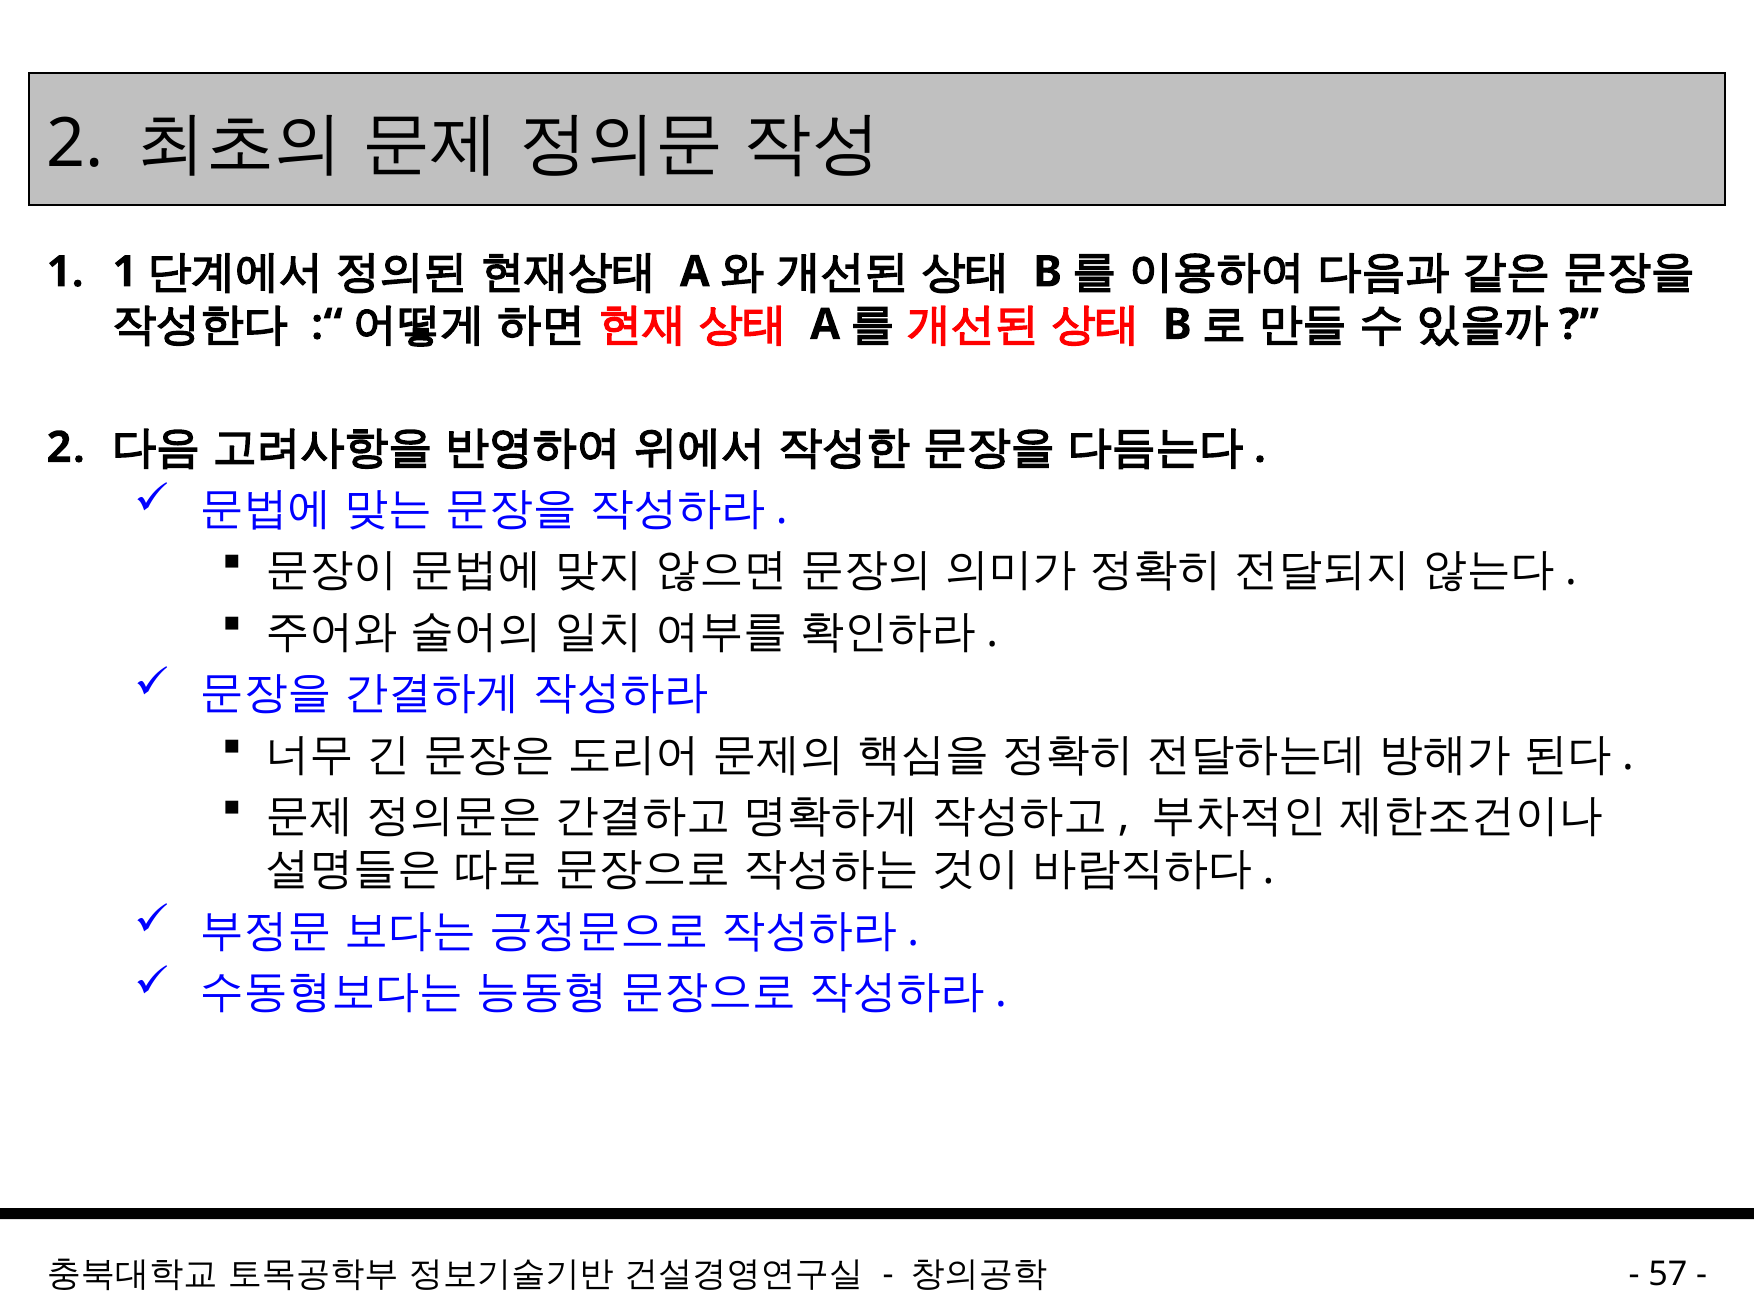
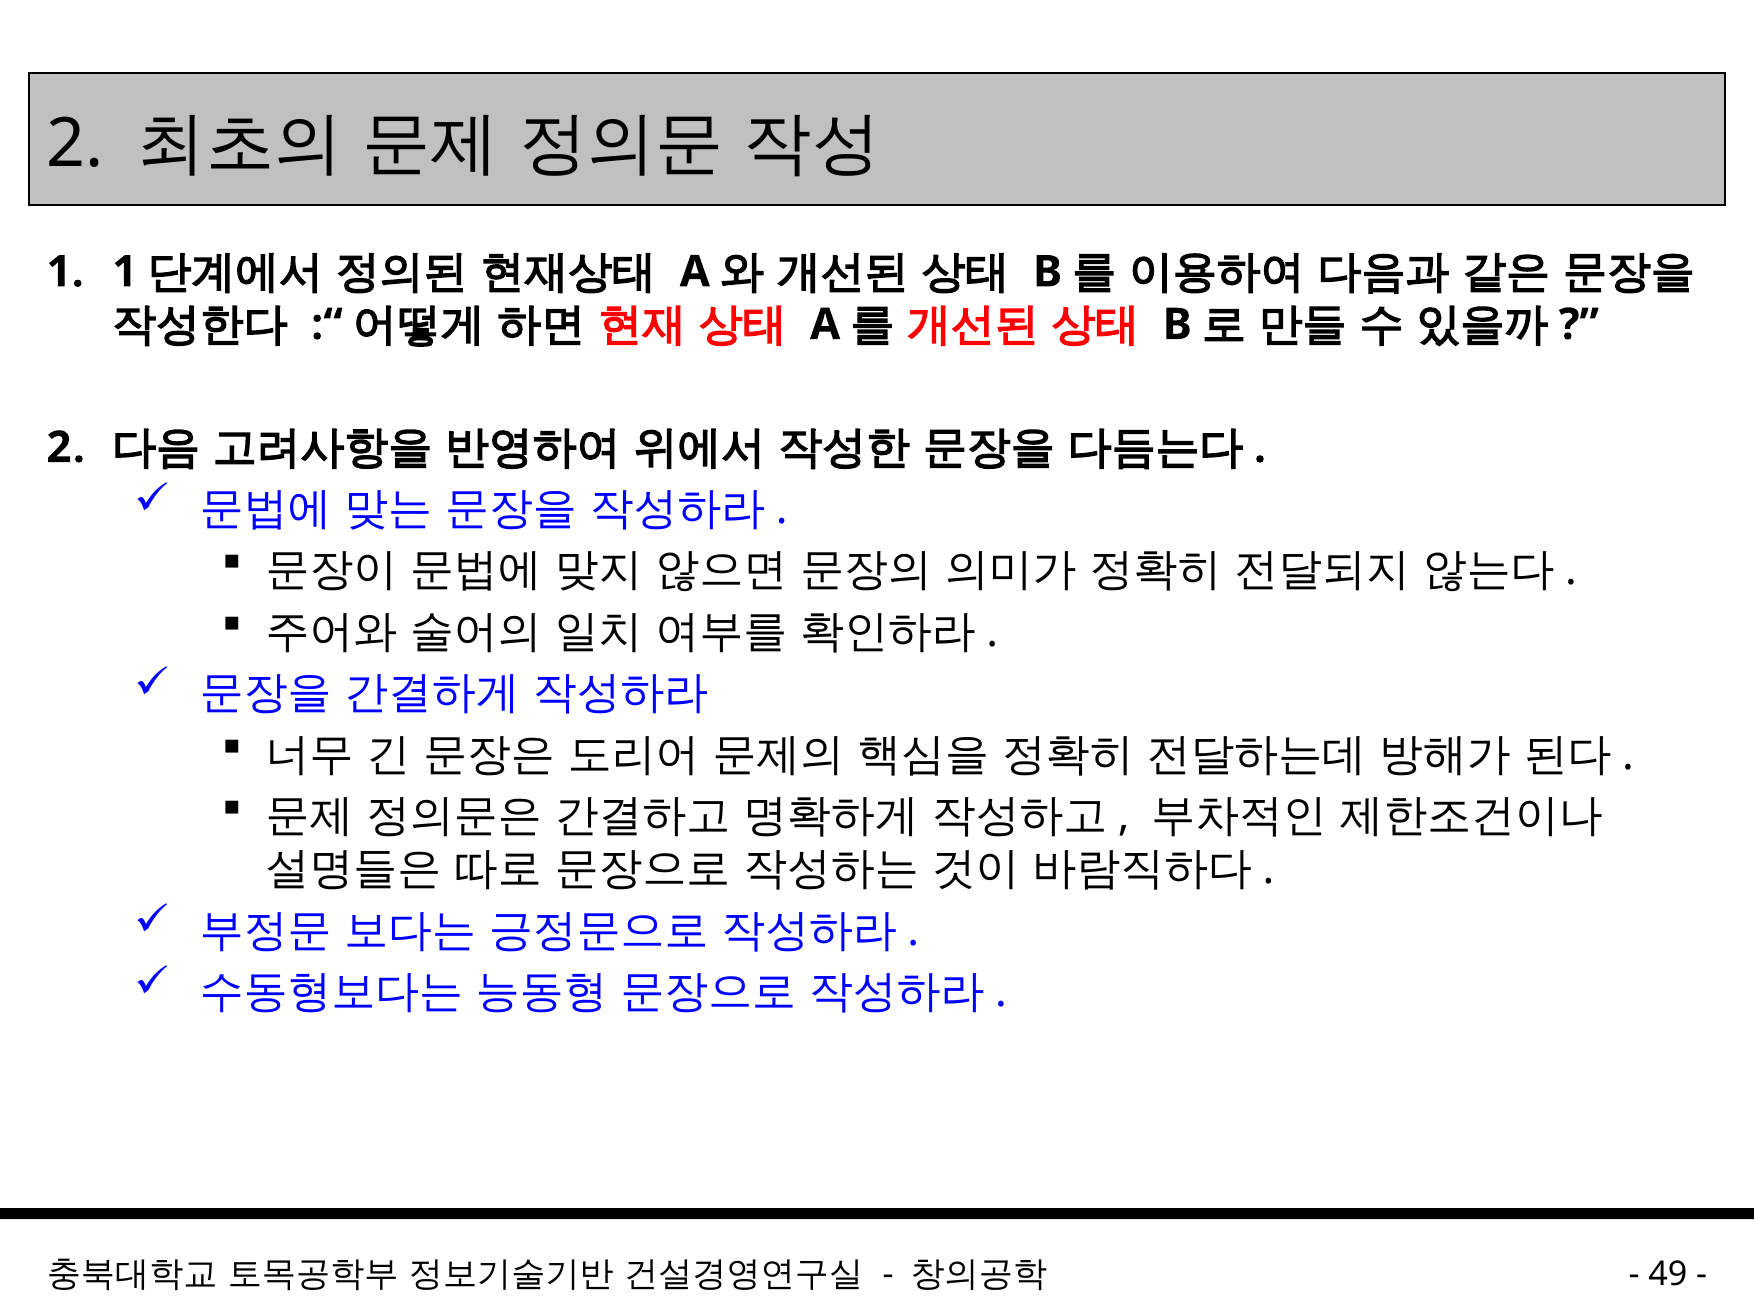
57: 57 -> 49
